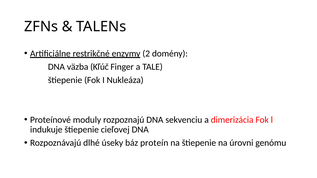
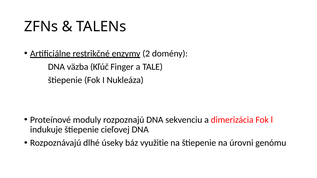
proteín: proteín -> využitie
